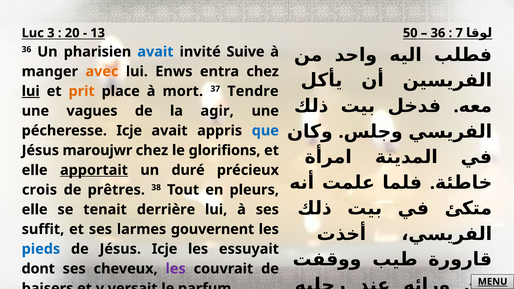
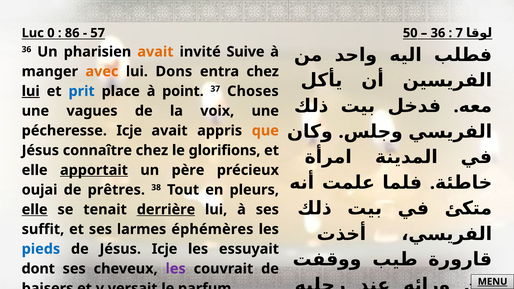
3: 3 -> 0
20: 20 -> 86
13: 13 -> 57
avait at (155, 52) colour: blue -> orange
Enws: Enws -> Dons
prit colour: orange -> blue
mort: mort -> point
Tendre: Tendre -> Choses
agir: agir -> voix
que colour: blue -> orange
maroujwr: maroujwr -> connaître
duré: duré -> père
crois: crois -> oujai
elle at (35, 210) underline: none -> present
derrière underline: none -> present
gouvernent: gouvernent -> éphémères
